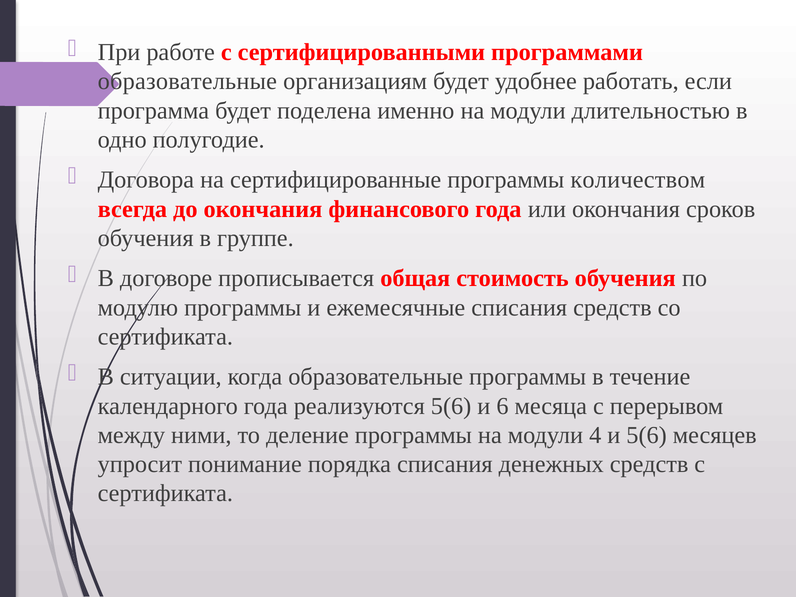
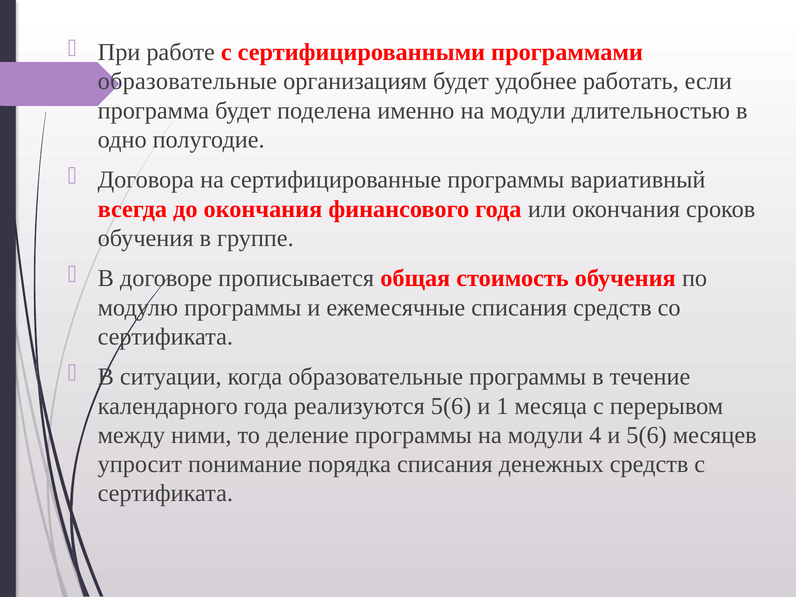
количеством: количеством -> вариативный
6: 6 -> 1
